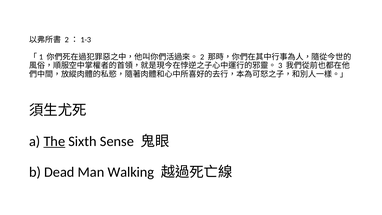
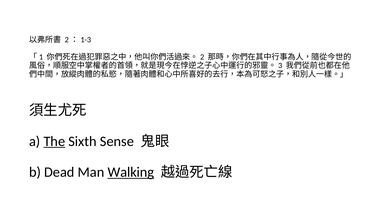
Walking underline: none -> present
